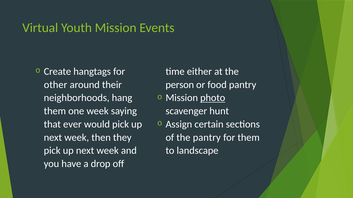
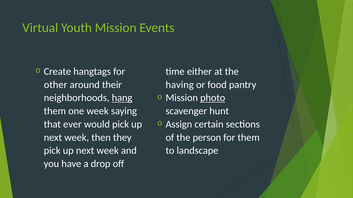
person: person -> having
hang underline: none -> present
the pantry: pantry -> person
